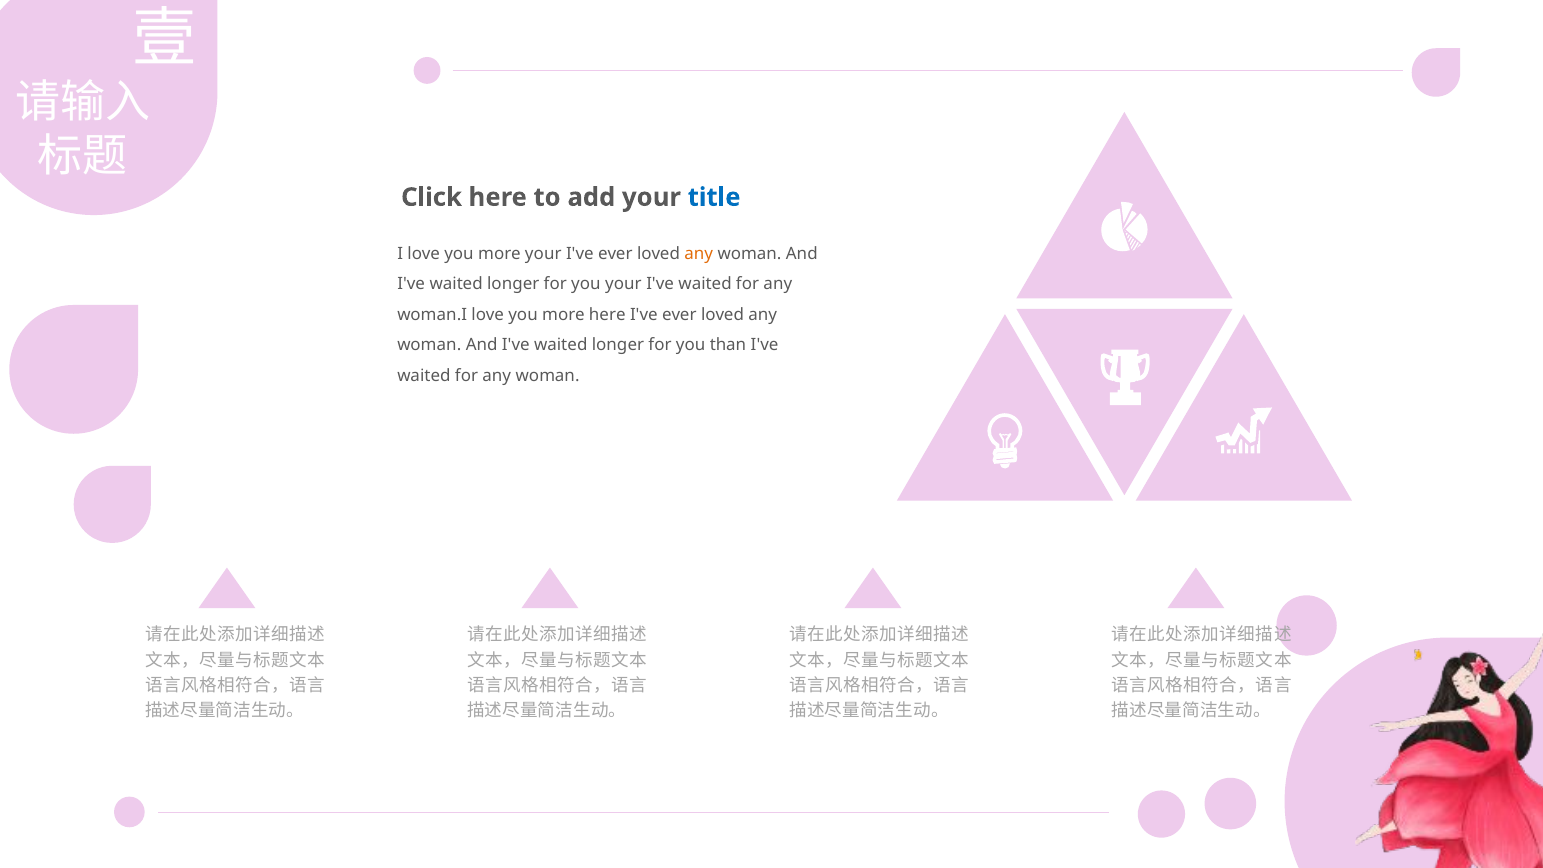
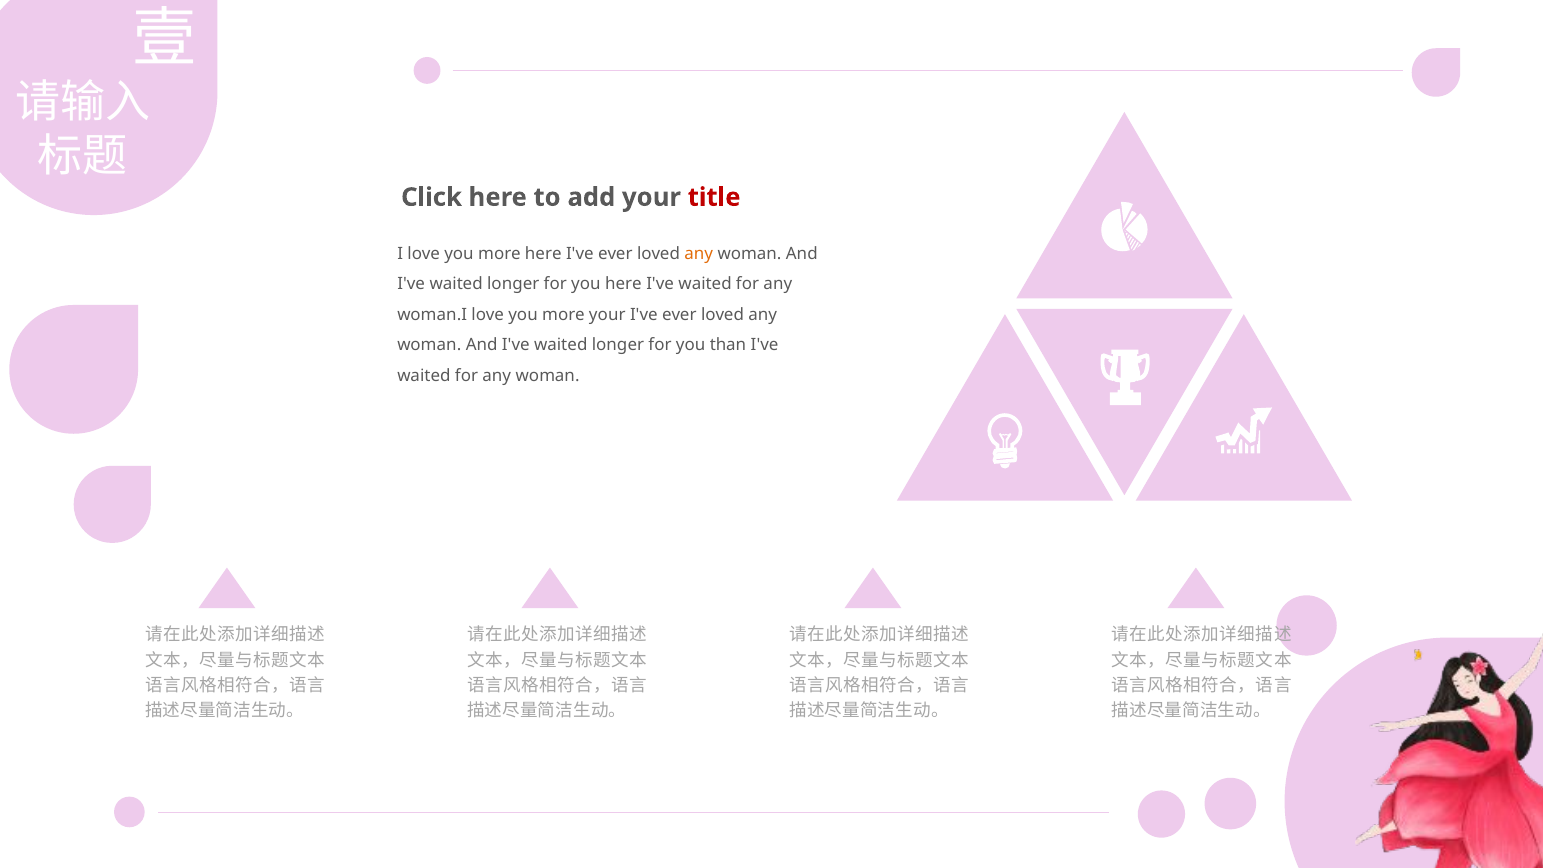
title colour: blue -> red
more your: your -> here
you your: your -> here
more here: here -> your
